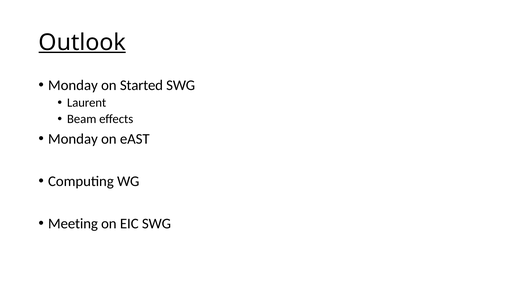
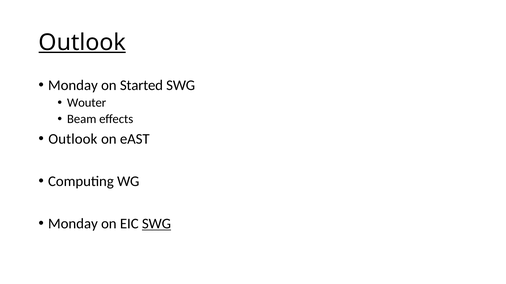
Laurent: Laurent -> Wouter
Monday at (73, 139): Monday -> Outlook
Meeting at (73, 224): Meeting -> Monday
SWG at (156, 224) underline: none -> present
